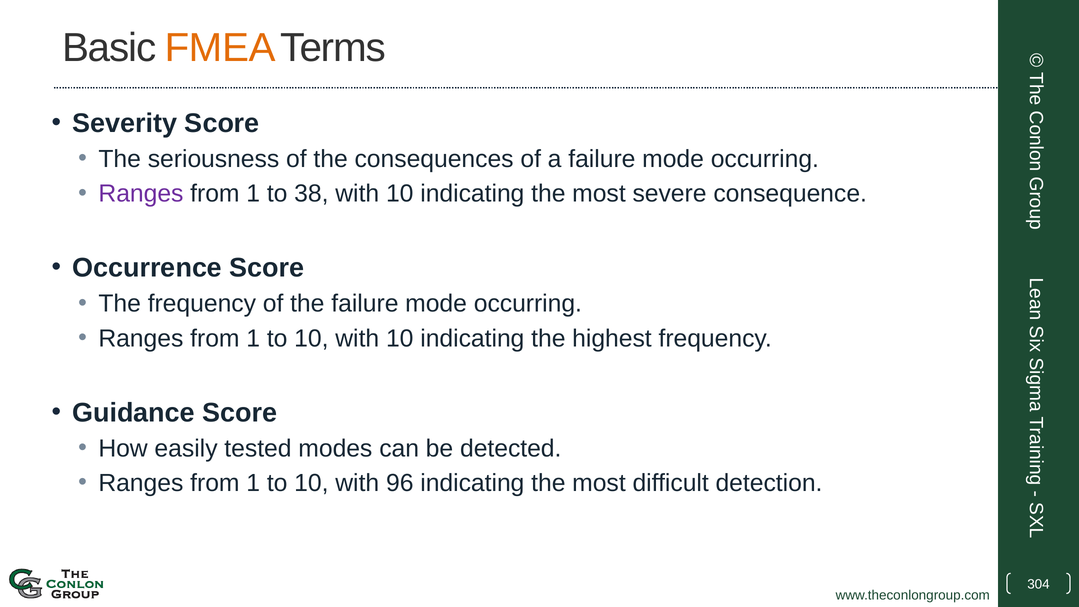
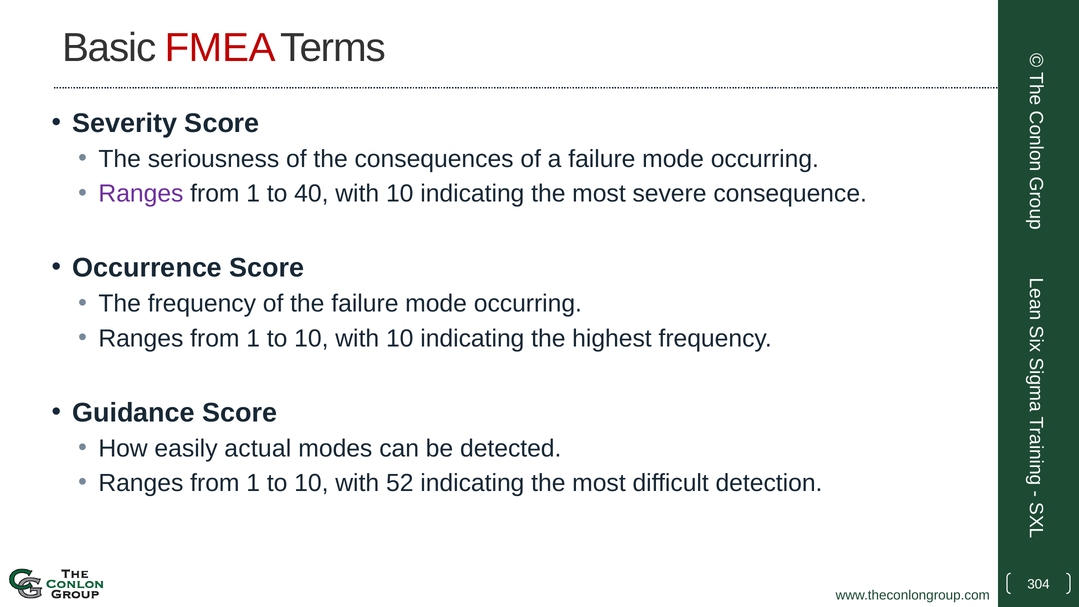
FMEA colour: orange -> red
38: 38 -> 40
tested: tested -> actual
96: 96 -> 52
